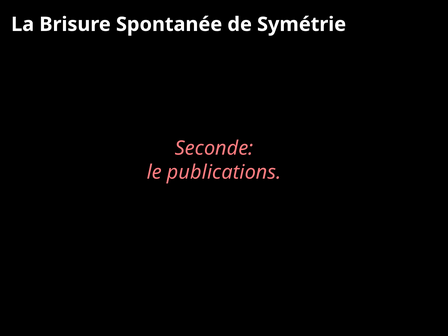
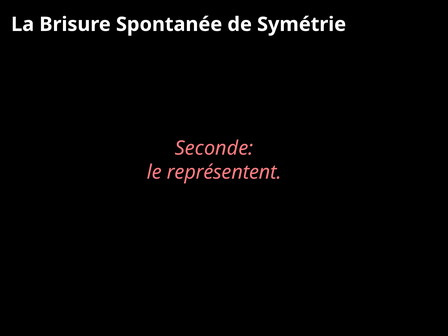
publications: publications -> représentent
